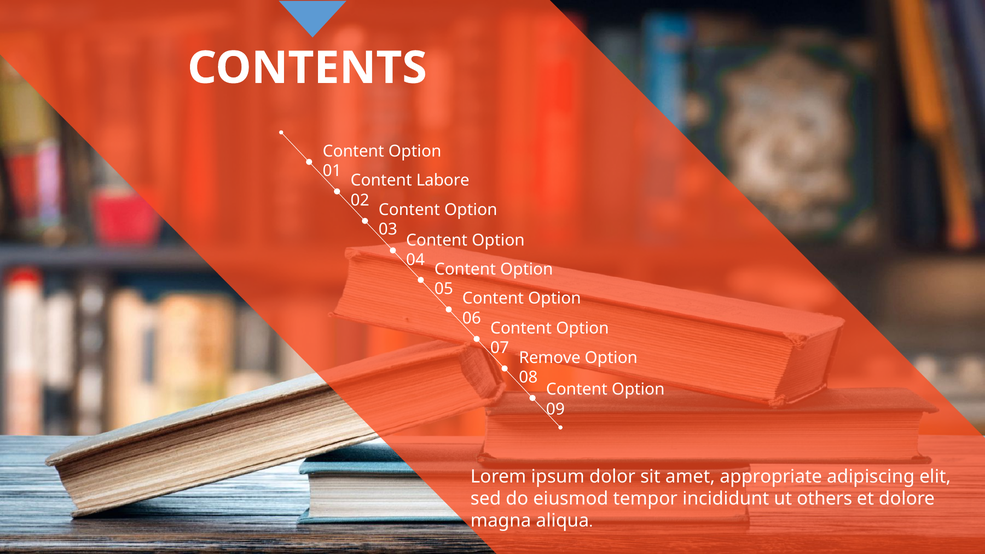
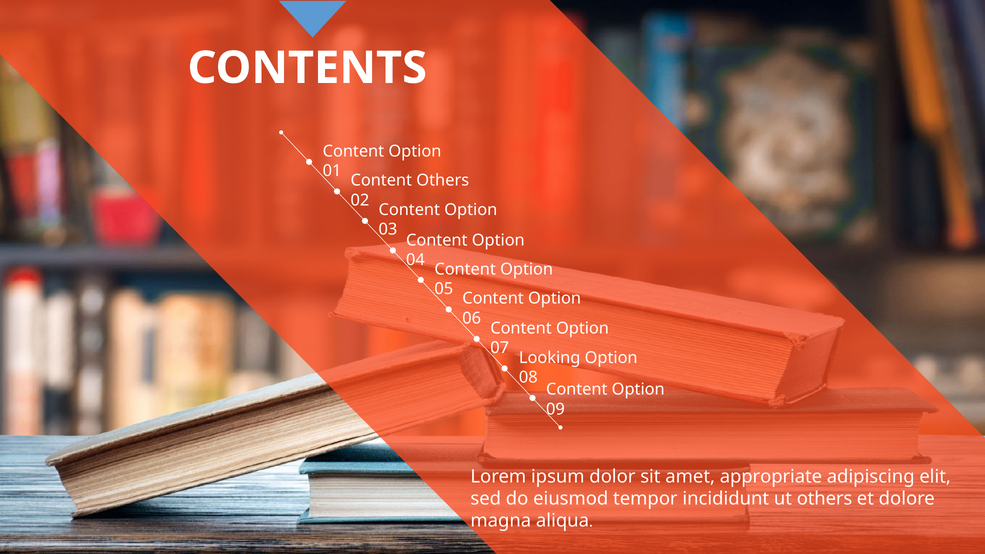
Content Labore: Labore -> Others
Remove: Remove -> Looking
